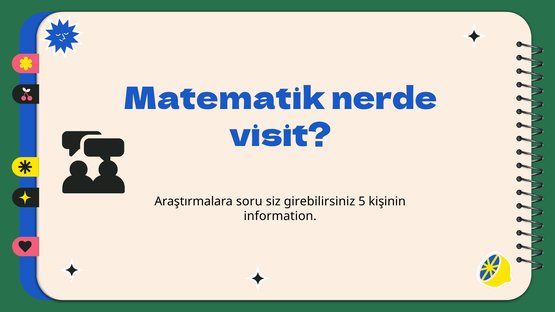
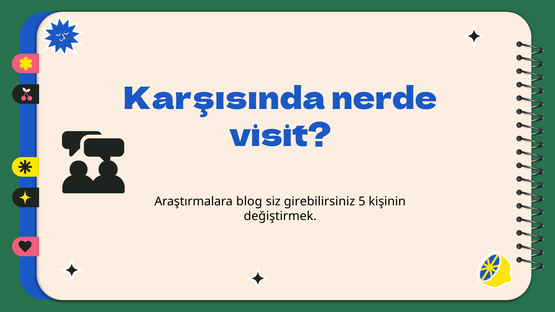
Matematik: Matematik -> Karşısında
soru: soru -> blog
information: information -> değiştirmek
